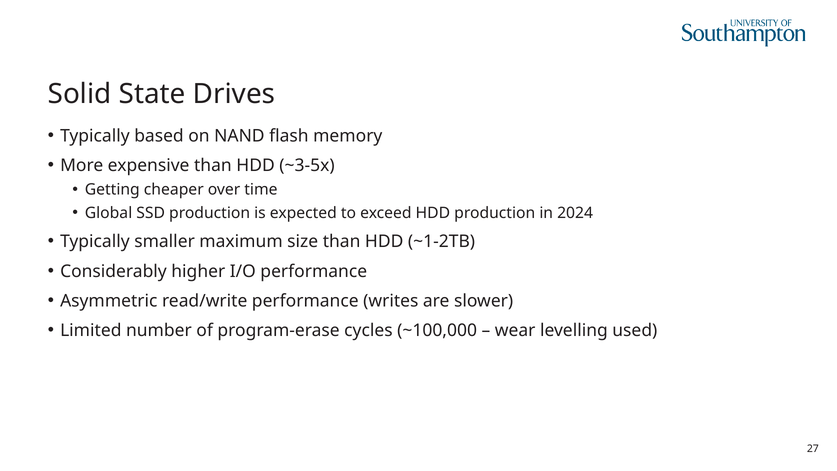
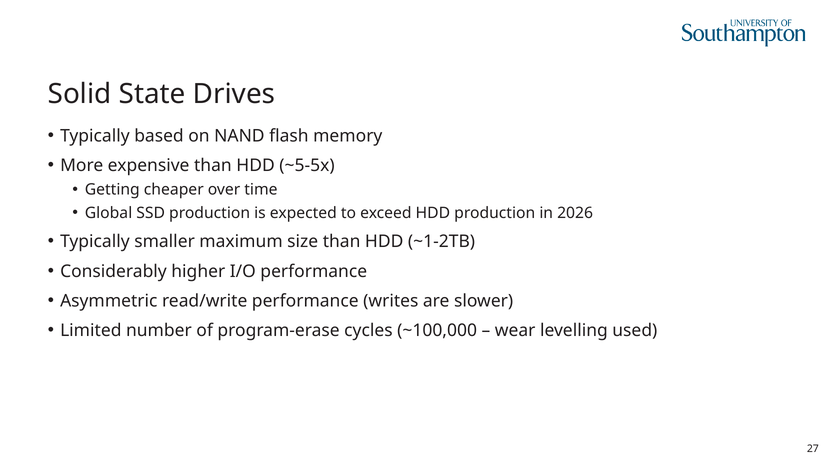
~3-5x: ~3-5x -> ~5-5x
2024: 2024 -> 2026
